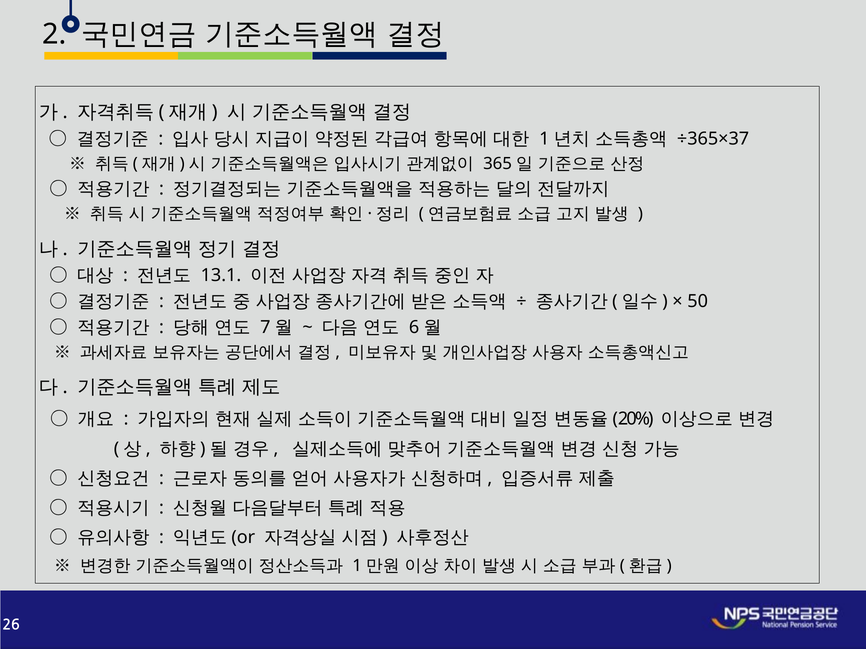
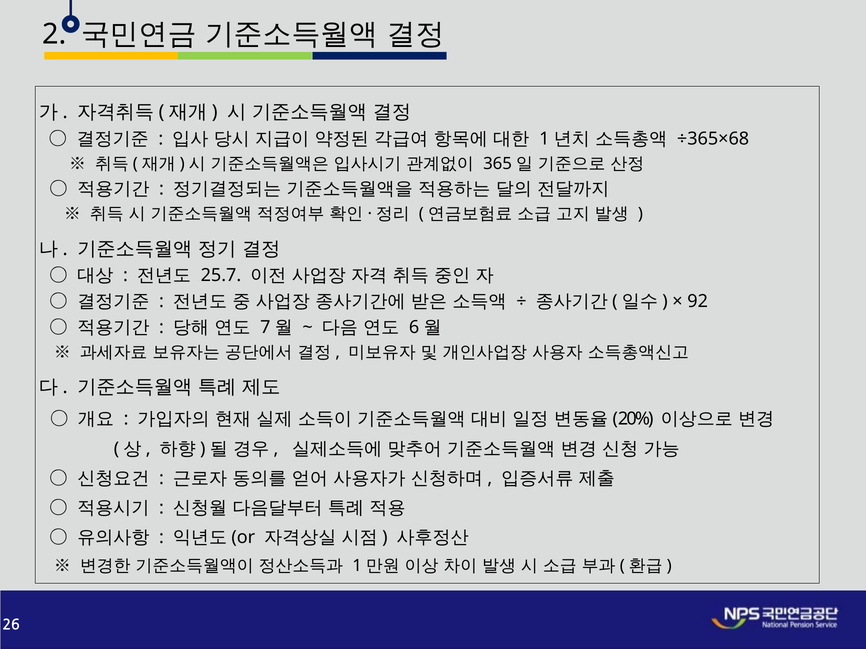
÷365×37: ÷365×37 -> ÷365×68
13.1: 13.1 -> 25.7
50: 50 -> 92
